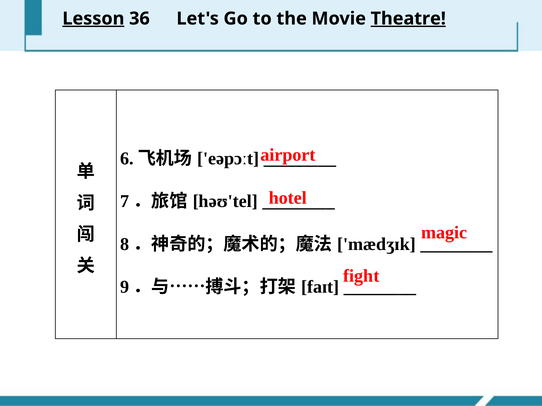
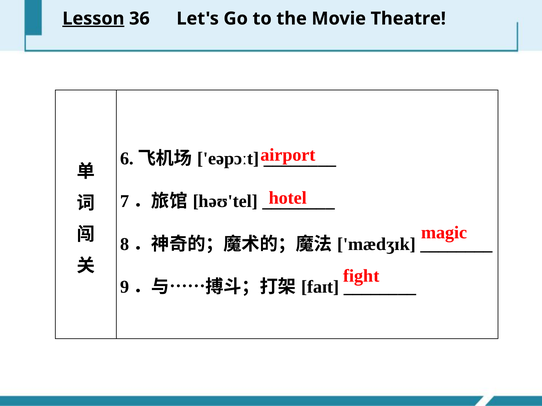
Theatre underline: present -> none
